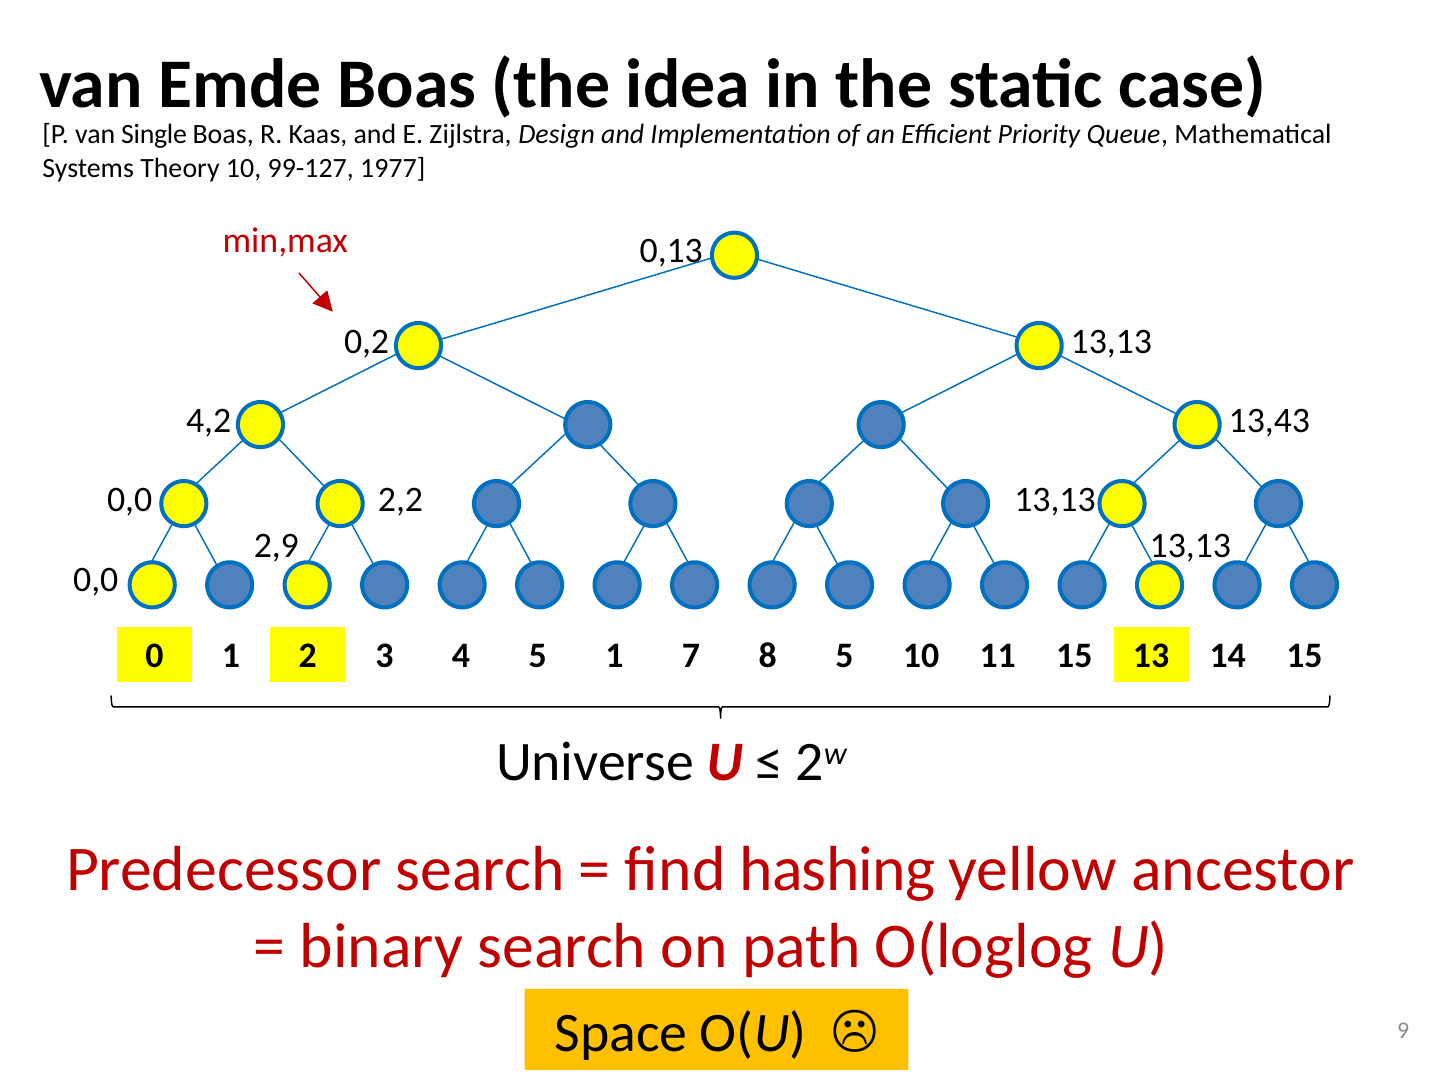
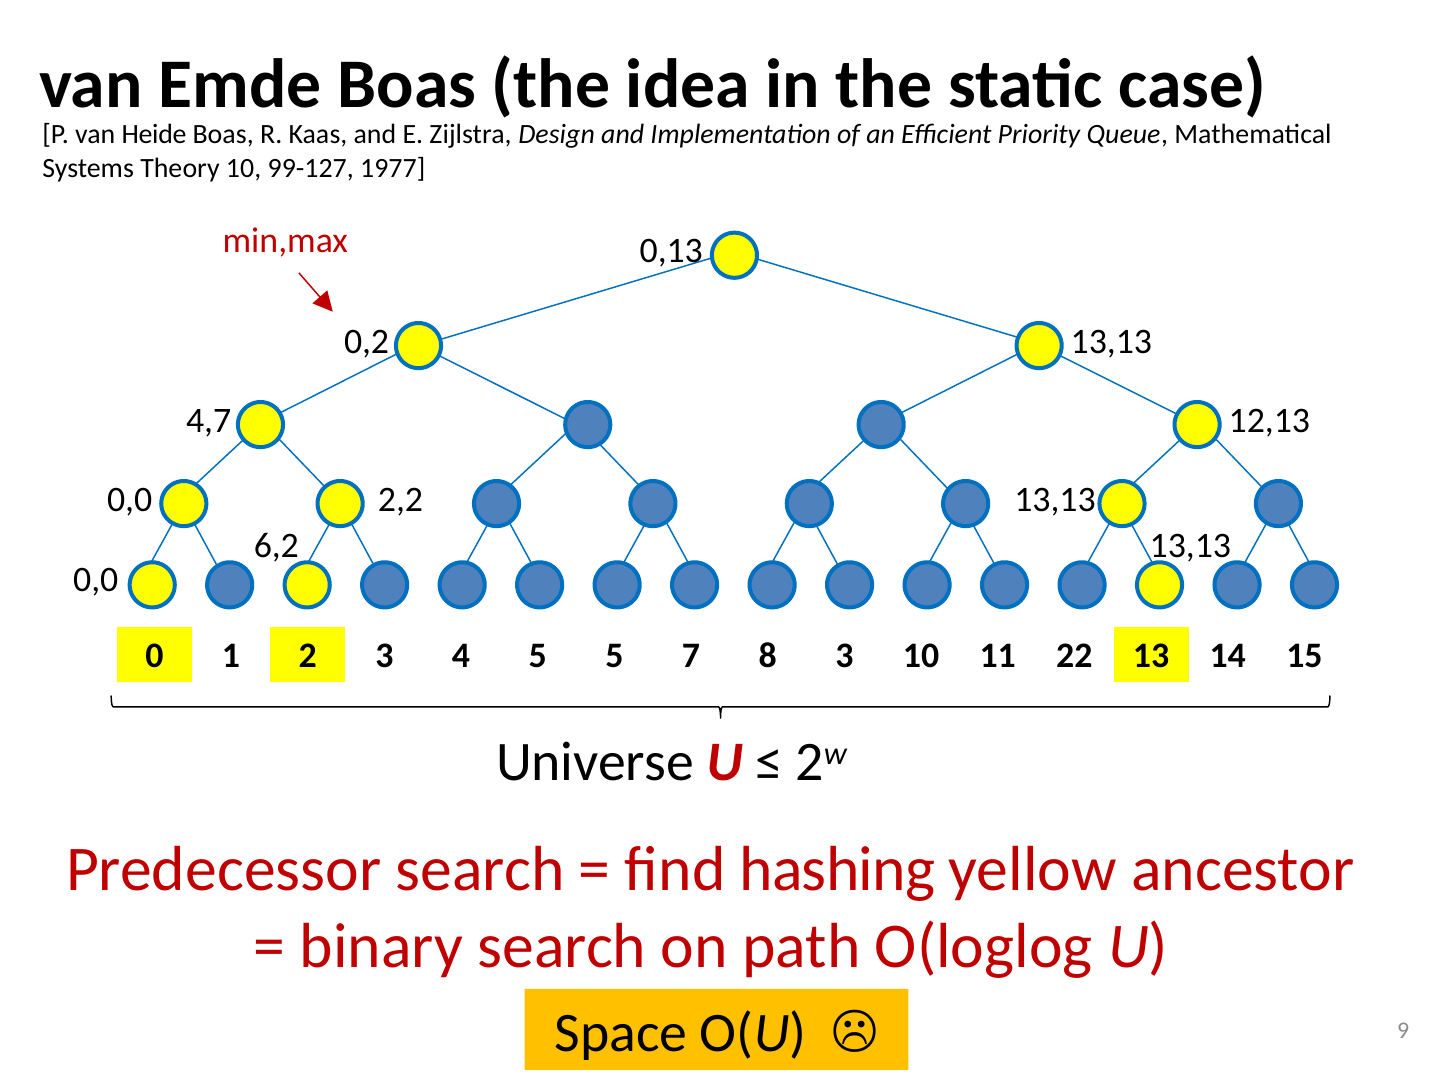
Single: Single -> Heide
4,2: 4,2 -> 4,7
13,43: 13,43 -> 12,13
2,9: 2,9 -> 6,2
5 1: 1 -> 5
8 5: 5 -> 3
11 15: 15 -> 22
